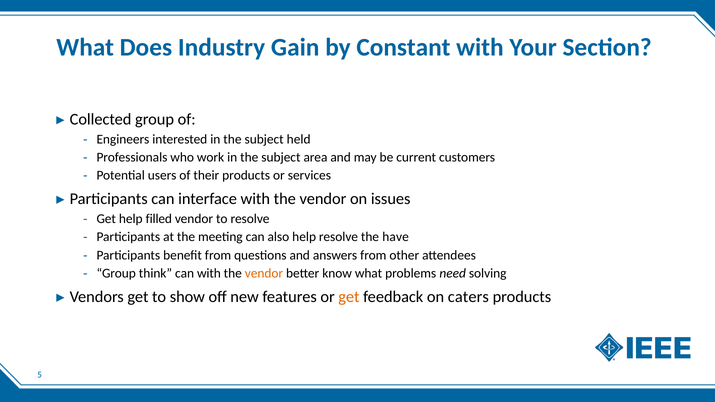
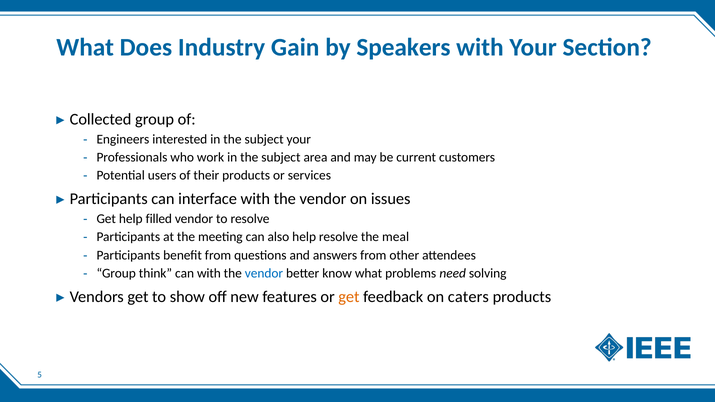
Constant: Constant -> Speakers
subject held: held -> your
have: have -> meal
vendor at (264, 273) colour: orange -> blue
